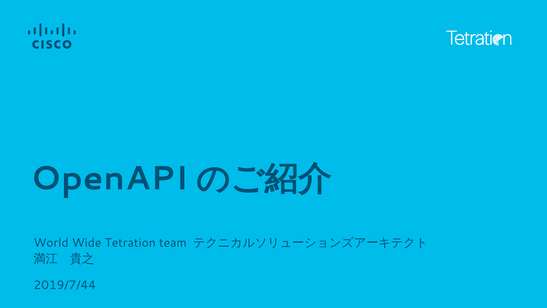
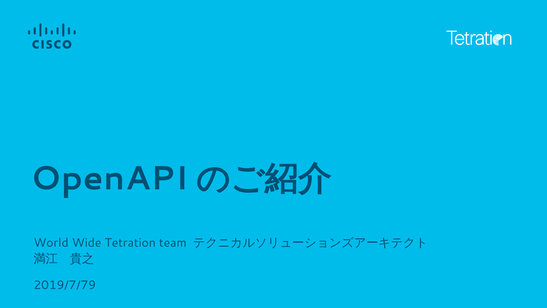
2019/7/44: 2019/7/44 -> 2019/7/79
